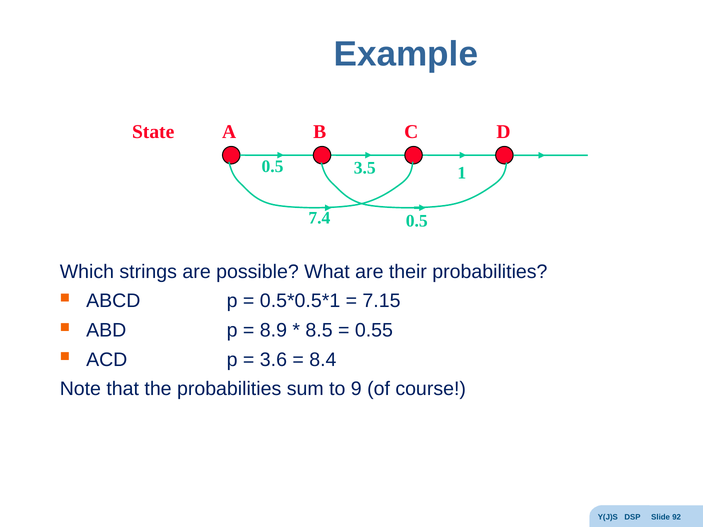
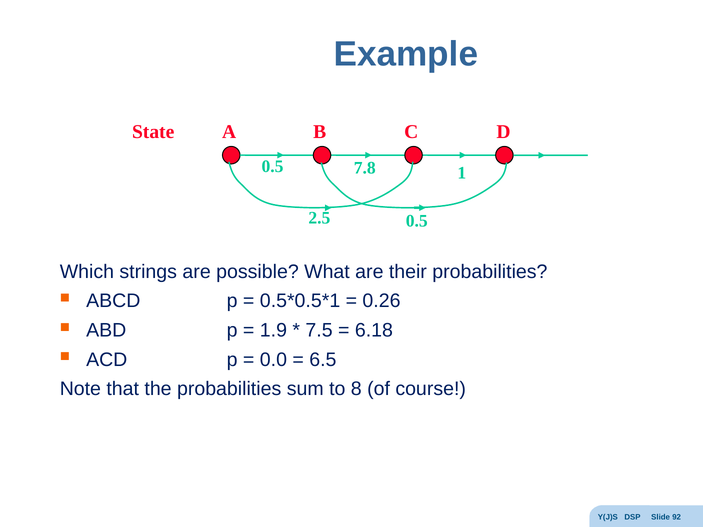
3.5: 3.5 -> 7.8
7.4: 7.4 -> 2.5
7.15: 7.15 -> 0.26
8.9: 8.9 -> 1.9
8.5: 8.5 -> 7.5
0.55: 0.55 -> 6.18
3.6: 3.6 -> 0.0
8.4: 8.4 -> 6.5
9: 9 -> 8
